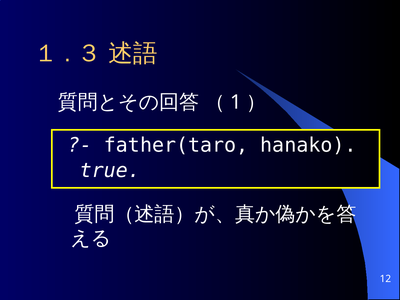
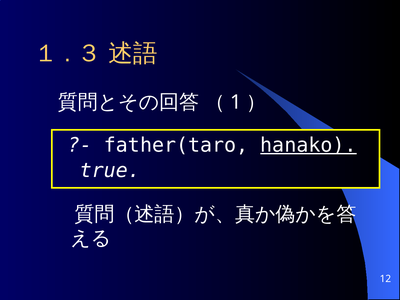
hanako underline: none -> present
